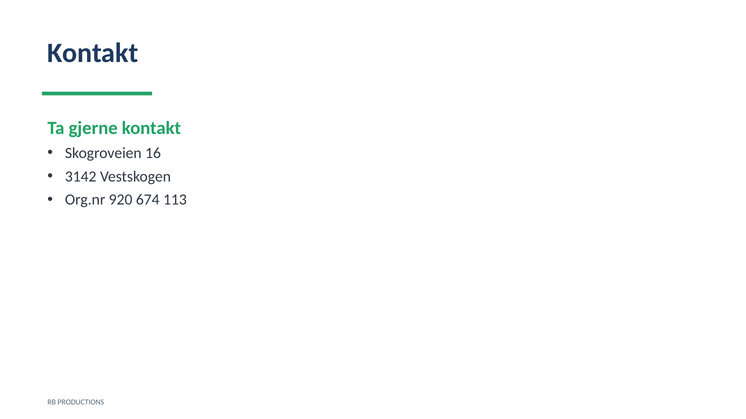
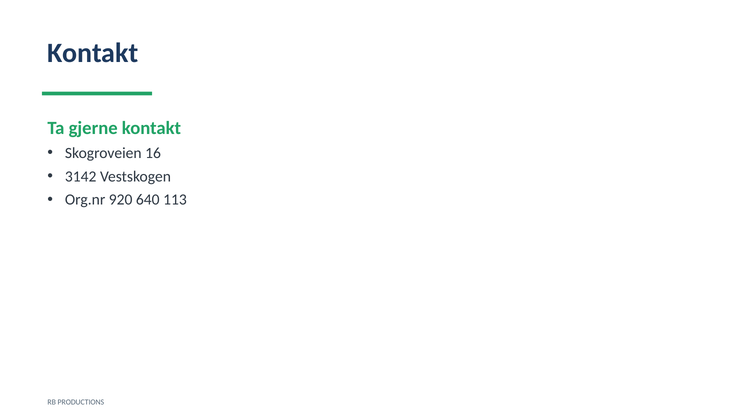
674: 674 -> 640
